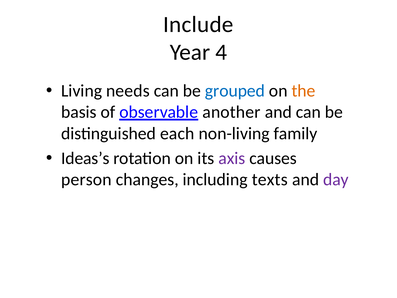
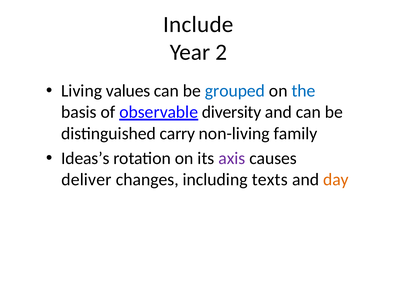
4: 4 -> 2
needs: needs -> values
the colour: orange -> blue
another: another -> diversity
each: each -> carry
person: person -> deliver
day colour: purple -> orange
